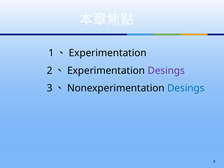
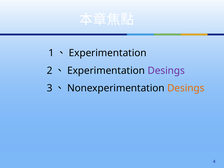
Desings at (186, 88) colour: blue -> orange
